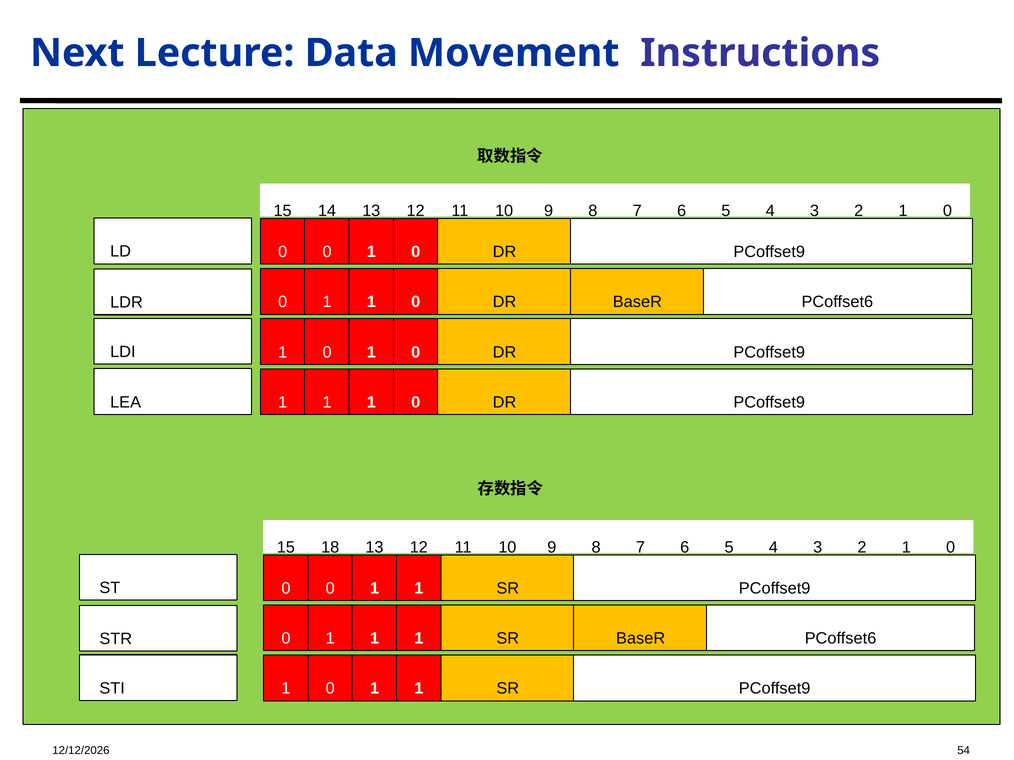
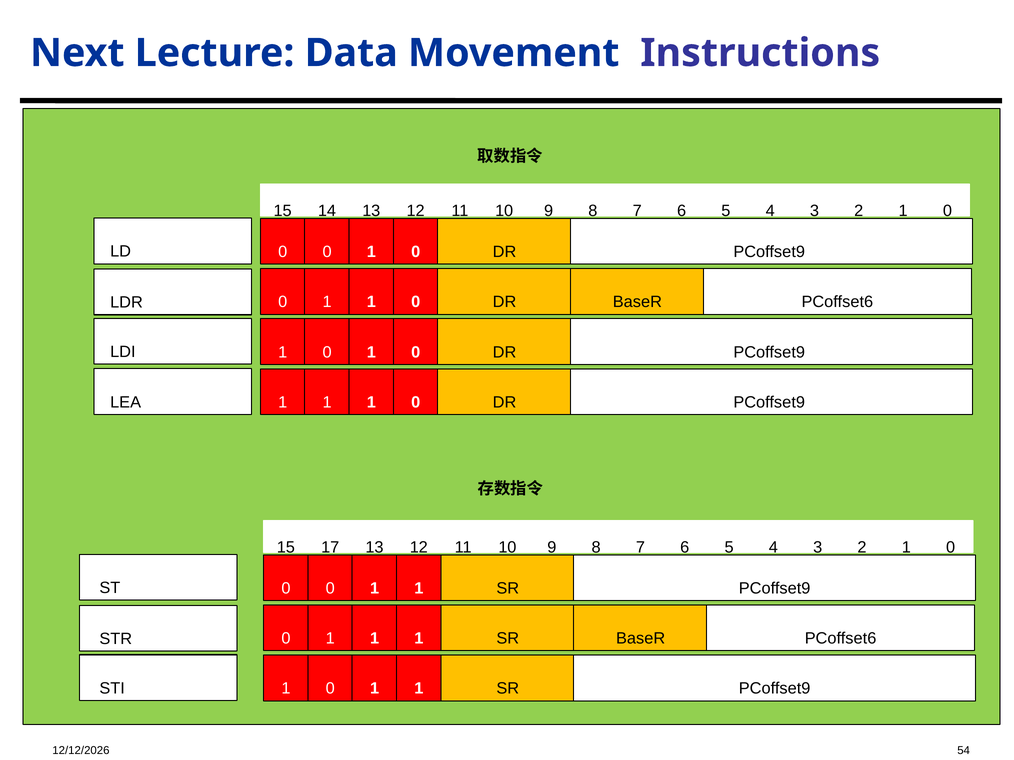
18: 18 -> 17
